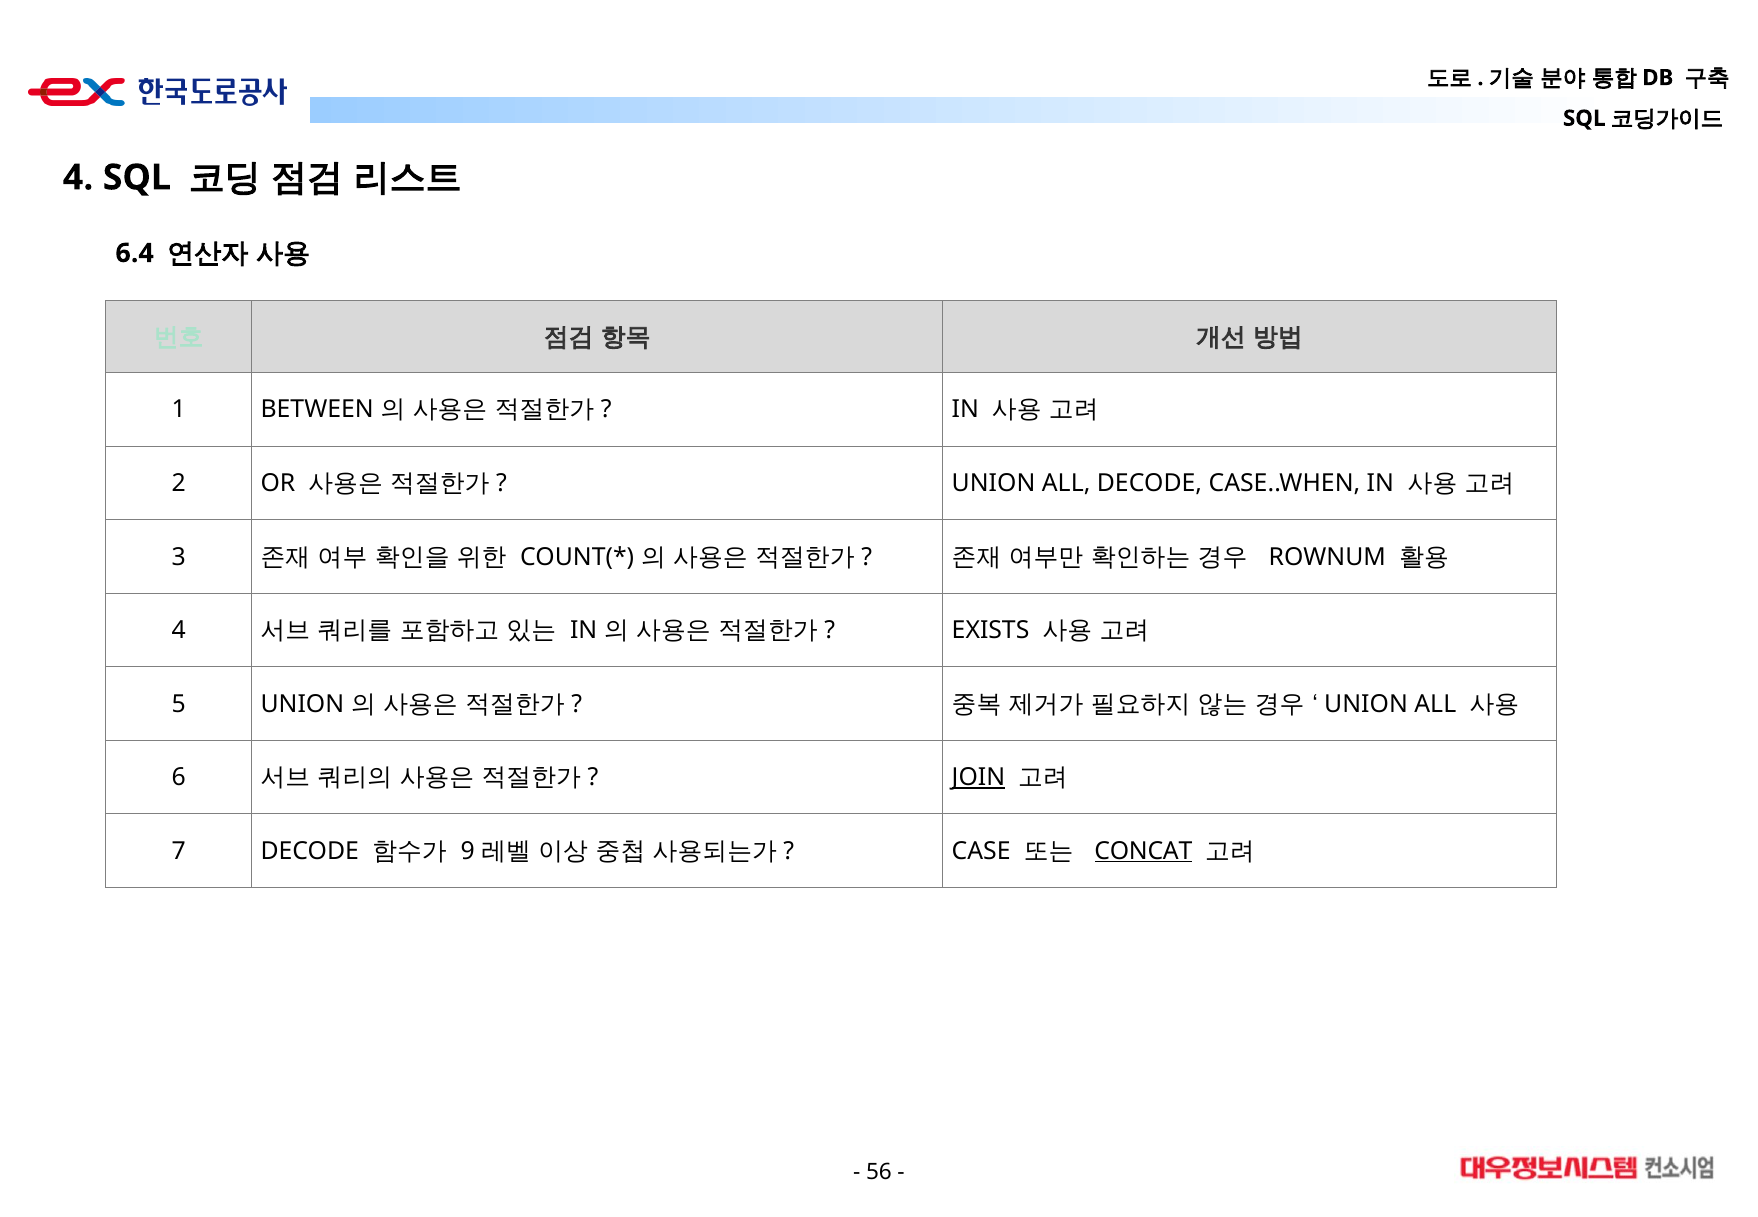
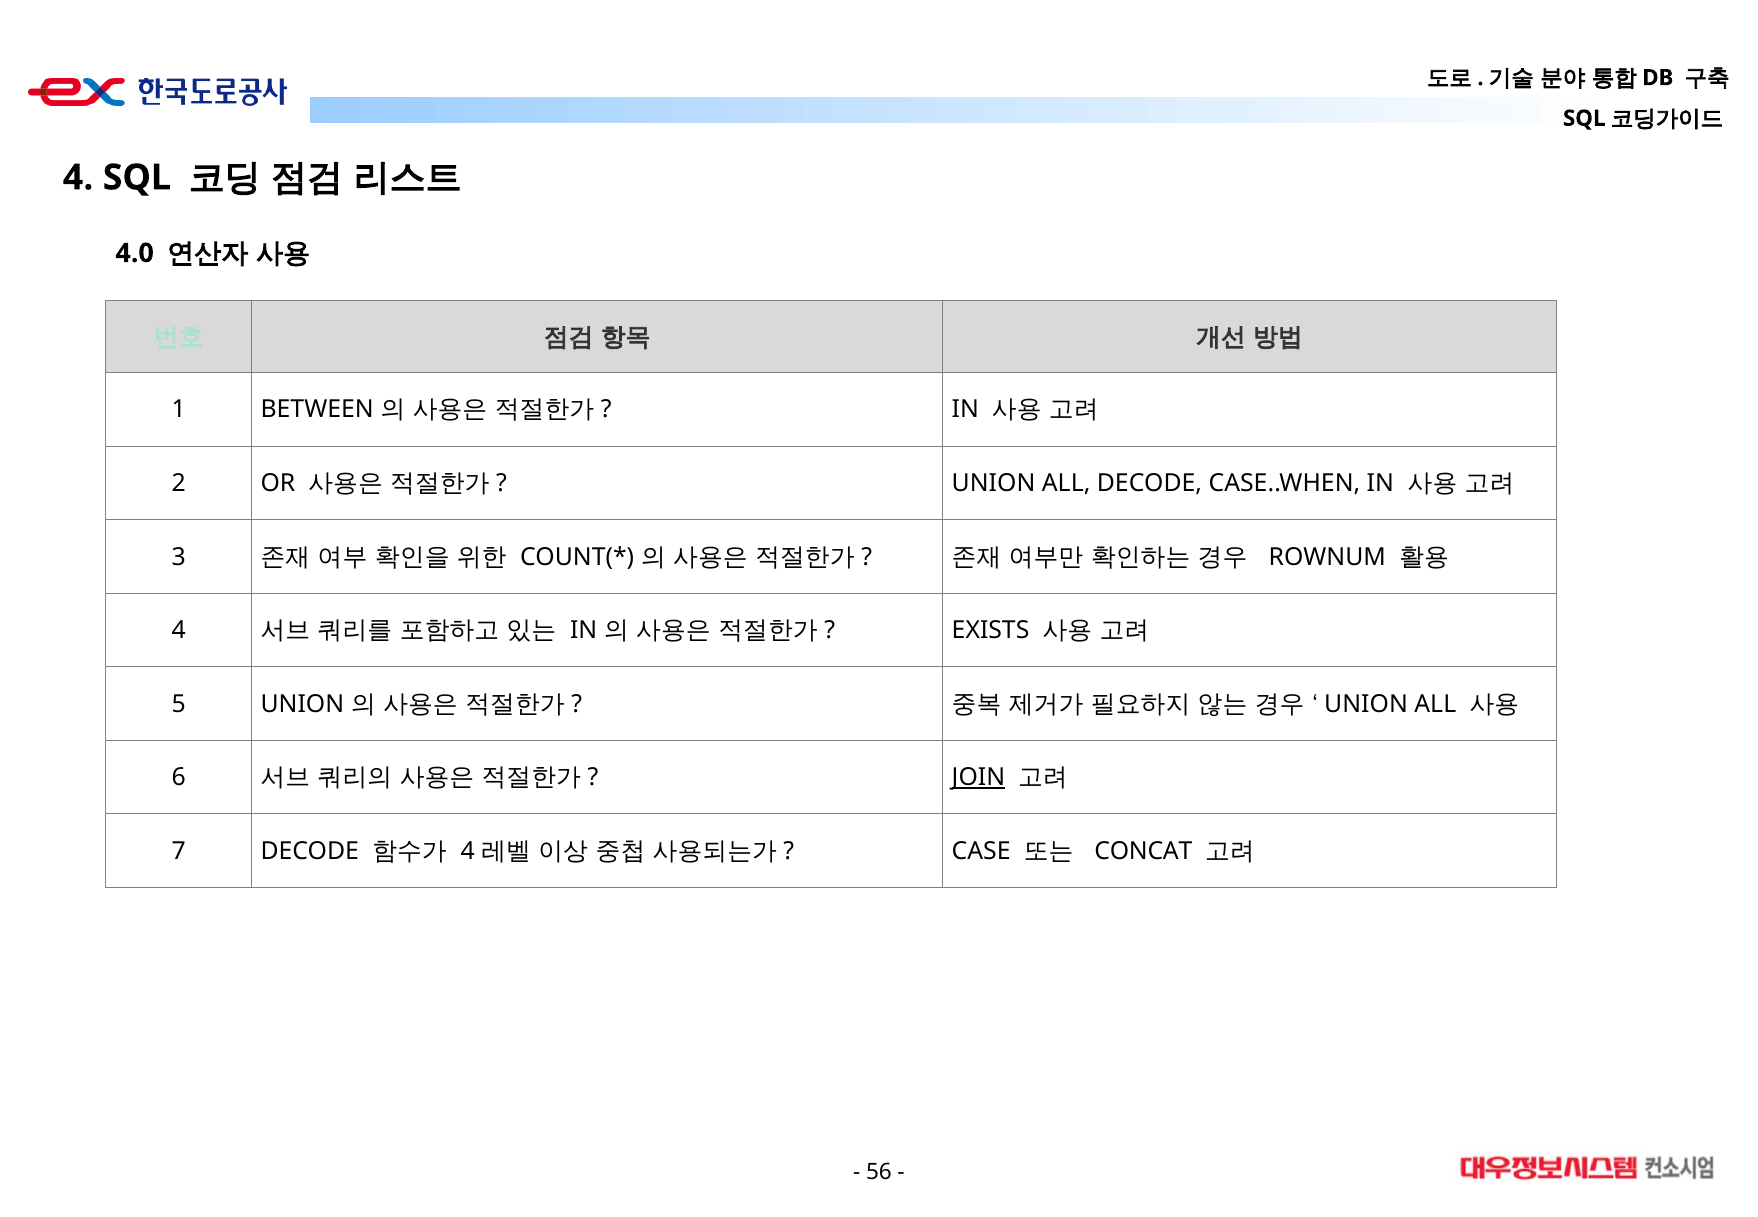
6.4: 6.4 -> 4.0
9 at (468, 851): 9 -> 4
CONCAT underline: present -> none
